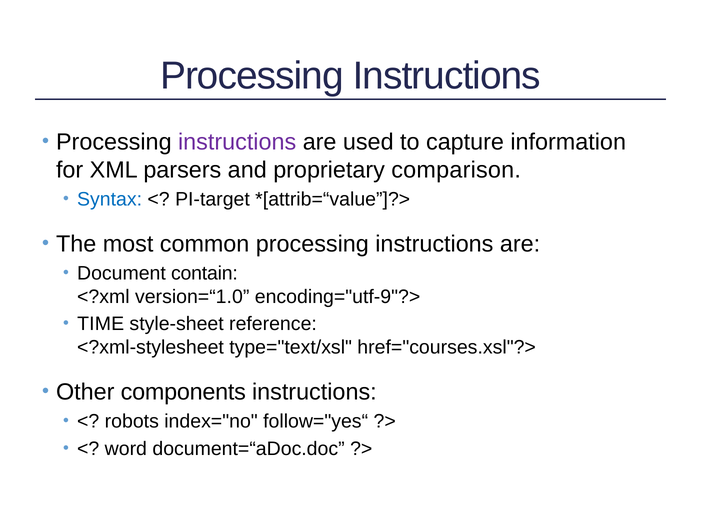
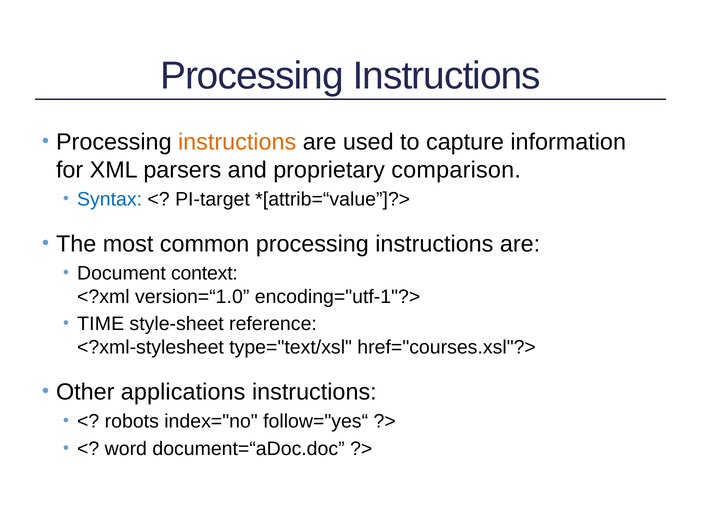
instructions at (237, 142) colour: purple -> orange
contain: contain -> context
encoding="utf-9"?>: encoding="utf-9"?> -> encoding="utf-1"?>
components: components -> applications
